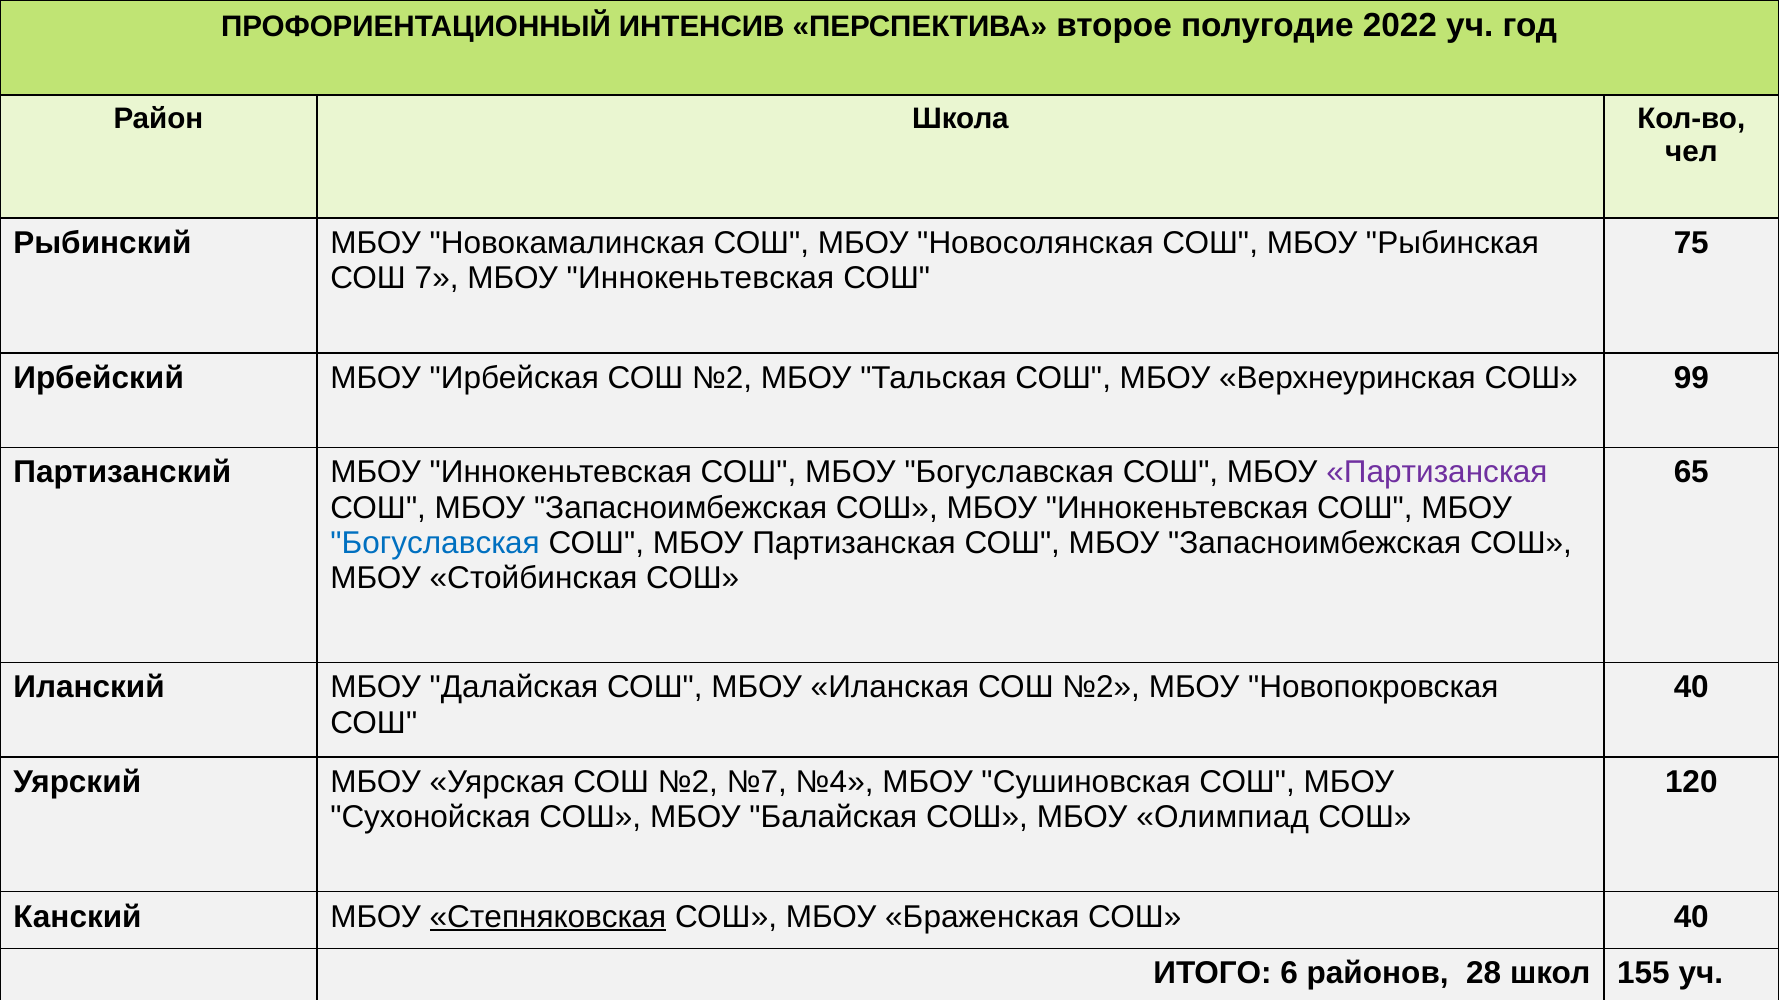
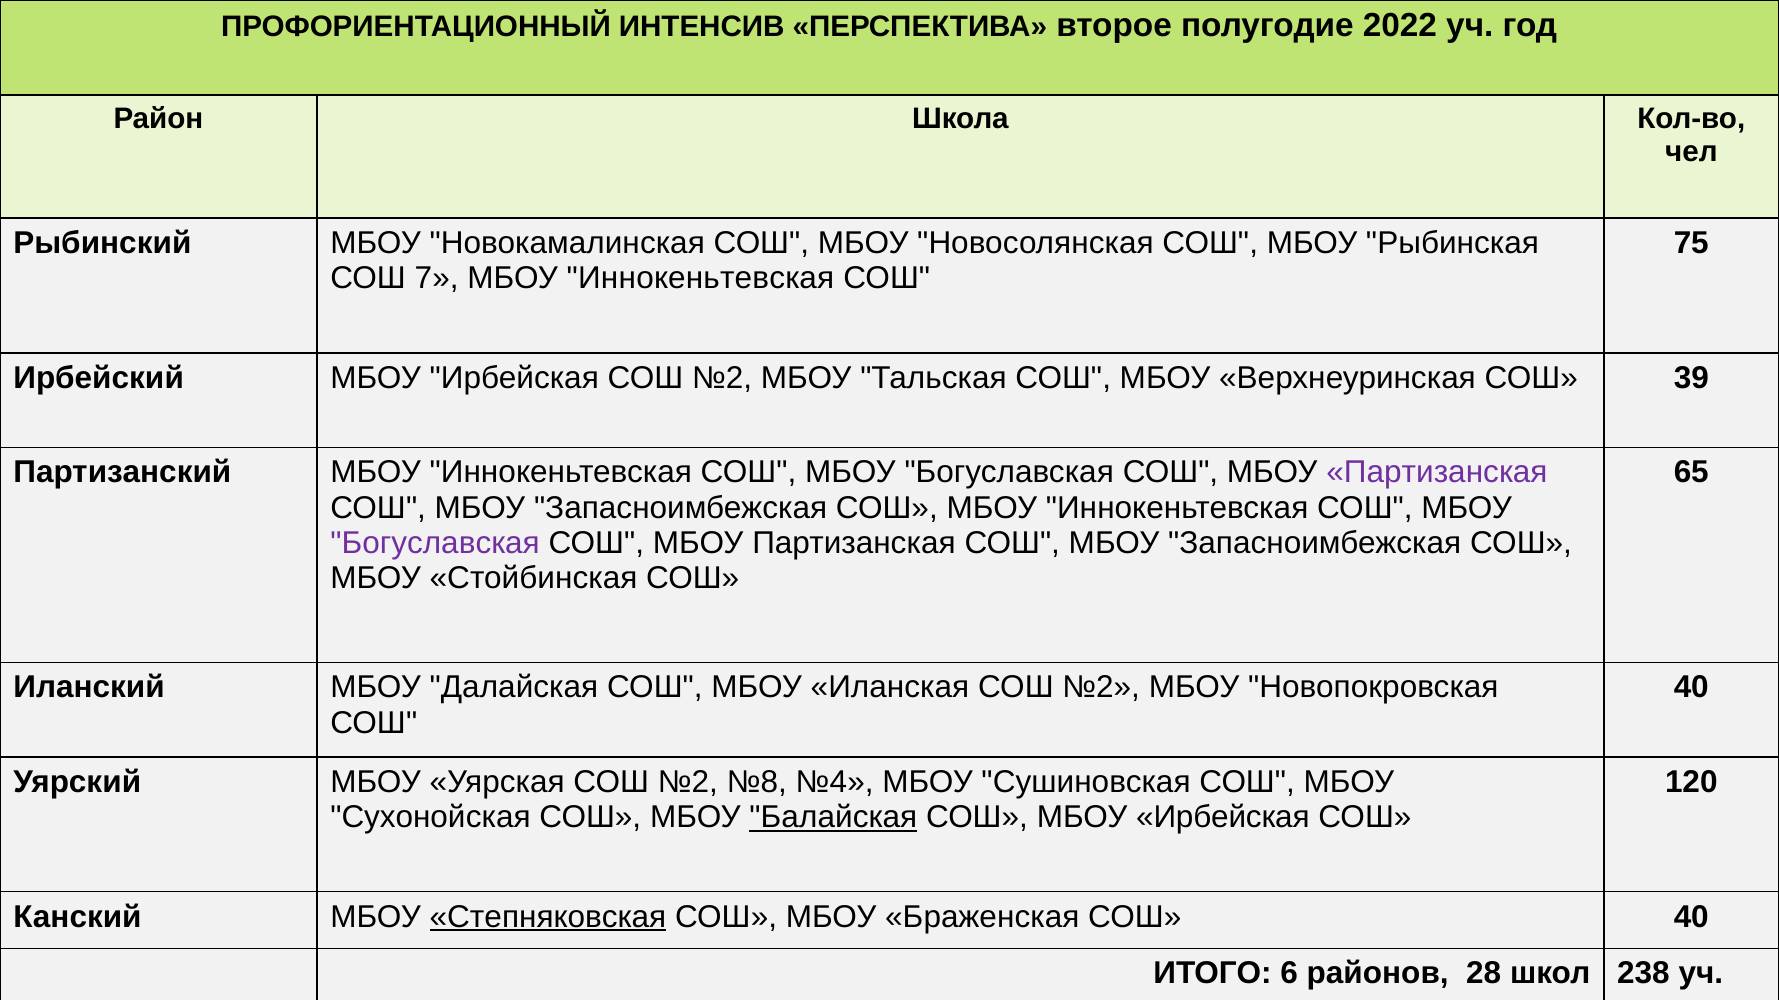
99: 99 -> 39
Богуславская at (435, 543) colour: blue -> purple
№7: №7 -> №8
Балайская underline: none -> present
СОШ МБОУ Олимпиад: Олимпиад -> Ирбейская
155: 155 -> 238
